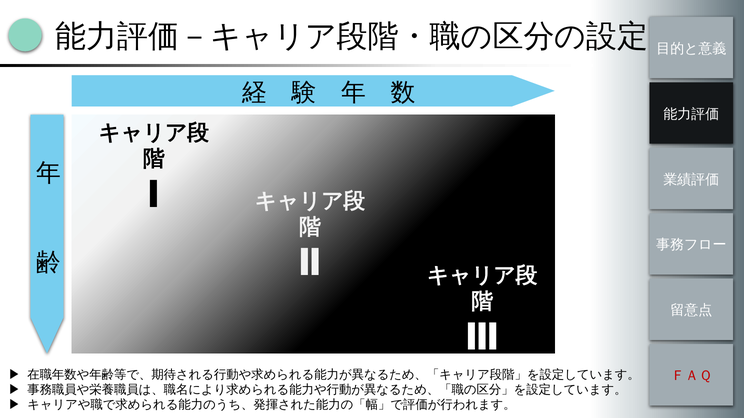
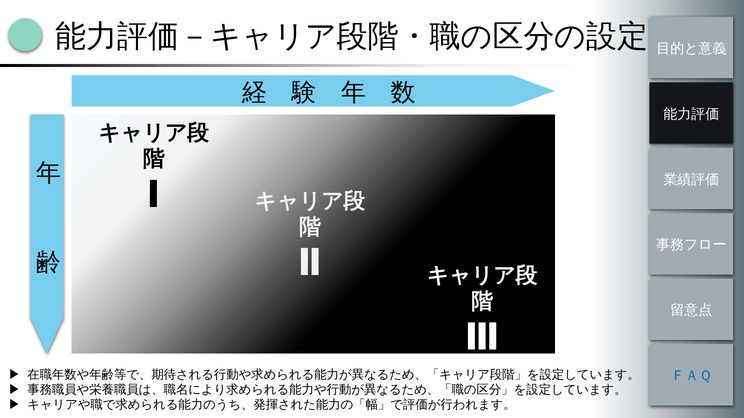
ＦＡＱ colour: red -> blue
